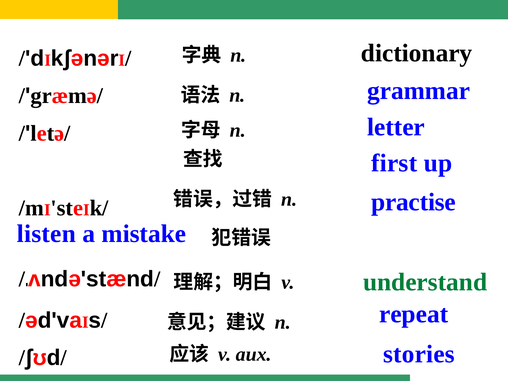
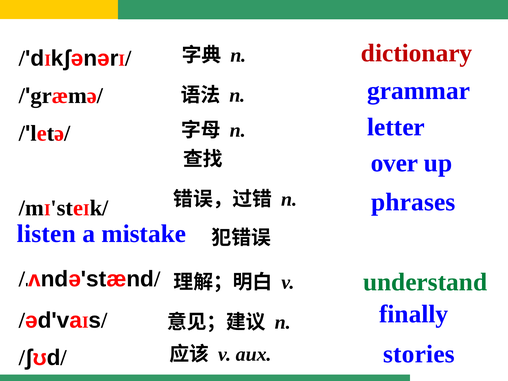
dictionary colour: black -> red
first: first -> over
practise: practise -> phrases
repeat: repeat -> finally
